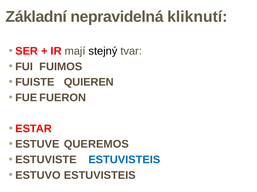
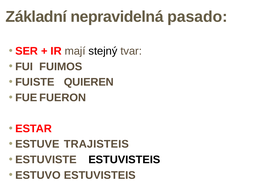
kliknutí: kliknutí -> pasado
QUEREMOS: QUEREMOS -> TRAJISTEIS
ESTUVISTEIS at (124, 160) colour: blue -> black
